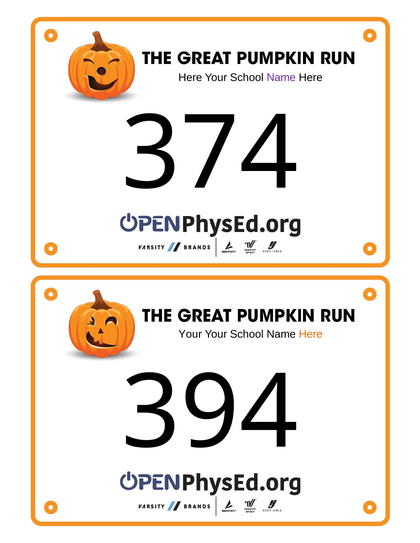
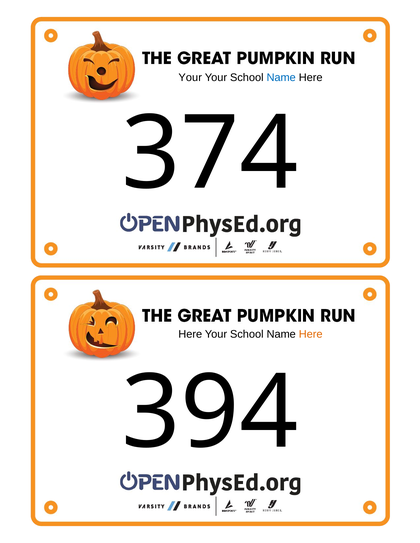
Here at (190, 78): Here -> Your
Name at (281, 78) colour: purple -> blue
Your at (190, 335): Your -> Here
